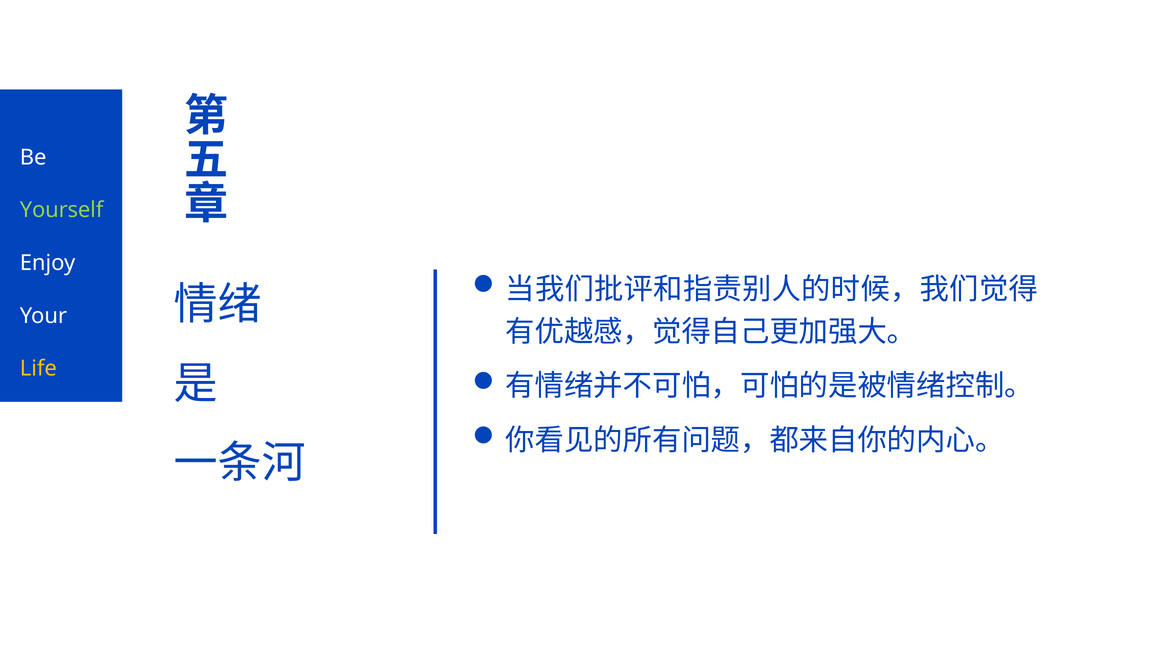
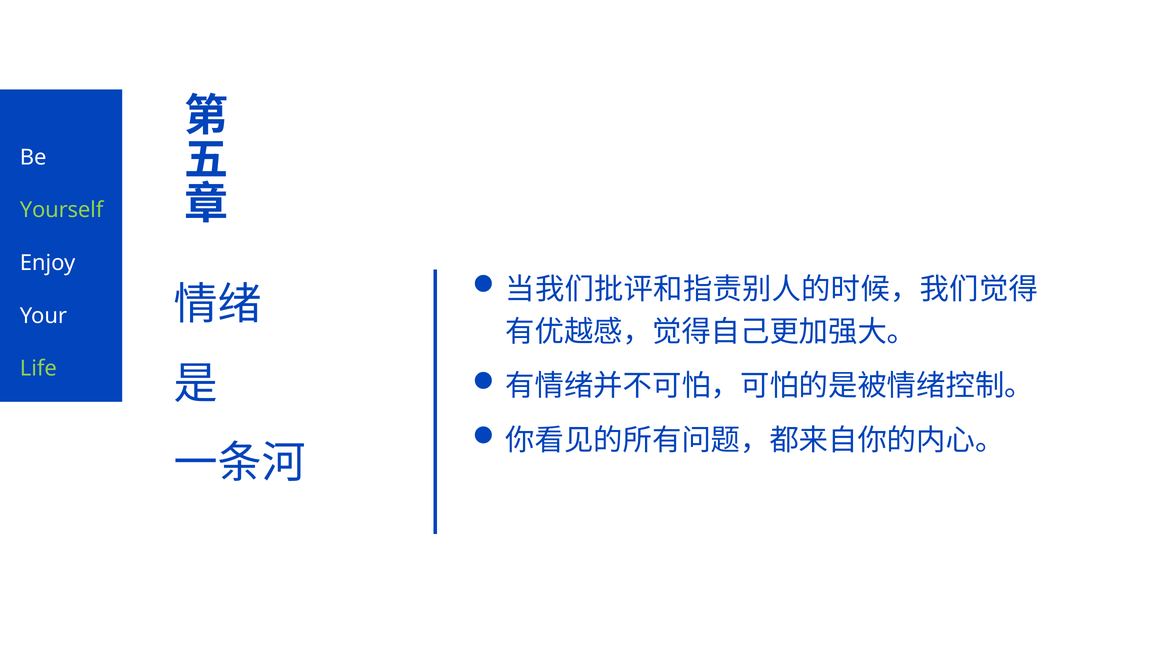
Life colour: yellow -> light green
